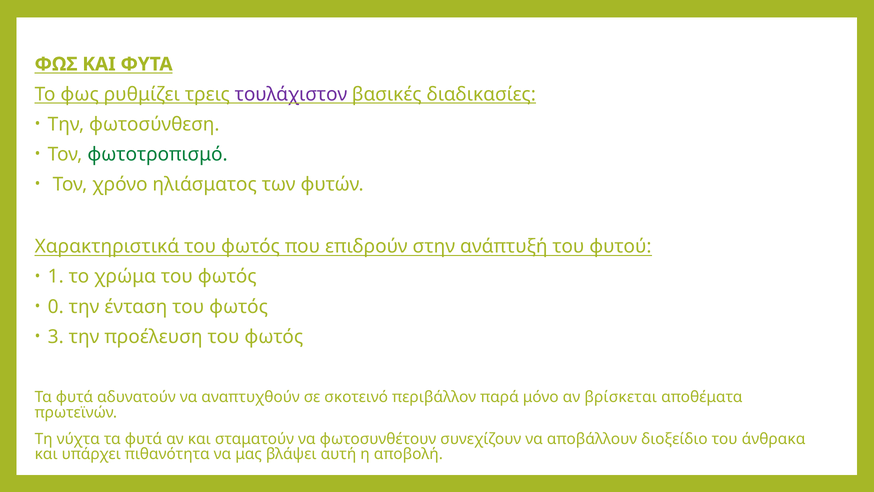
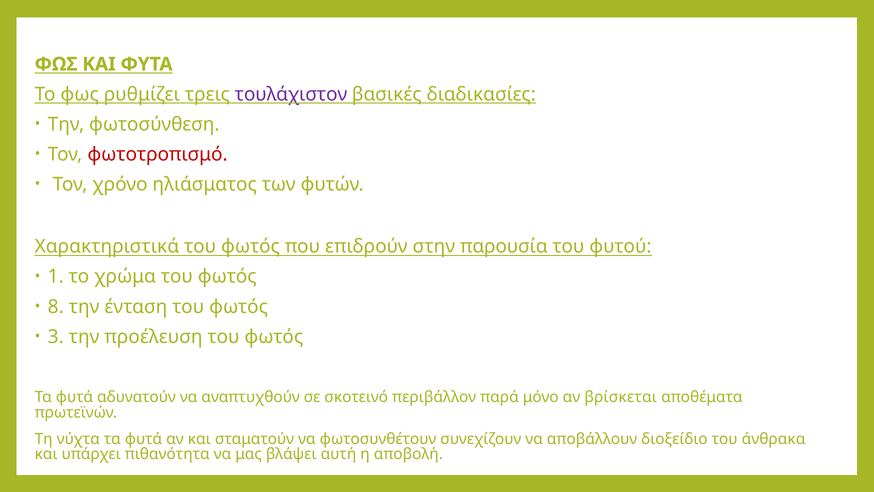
φωτοτροπισμό colour: green -> red
ανάπτυξή: ανάπτυξή -> παρουσία
0: 0 -> 8
